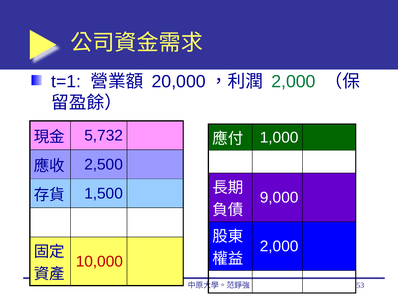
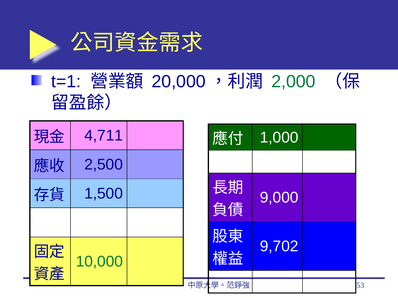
5,732: 5,732 -> 4,711
2,000 at (279, 247): 2,000 -> 9,702
10,000 colour: red -> green
